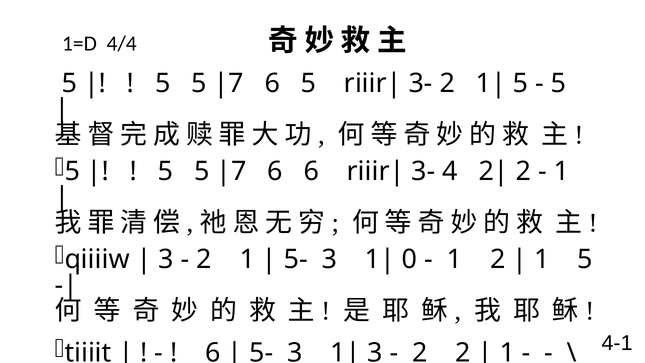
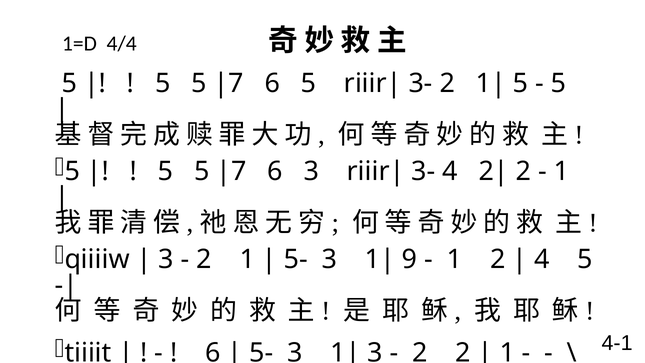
6 6: 6 -> 3
0: 0 -> 9
1 at (542, 259): 1 -> 4
